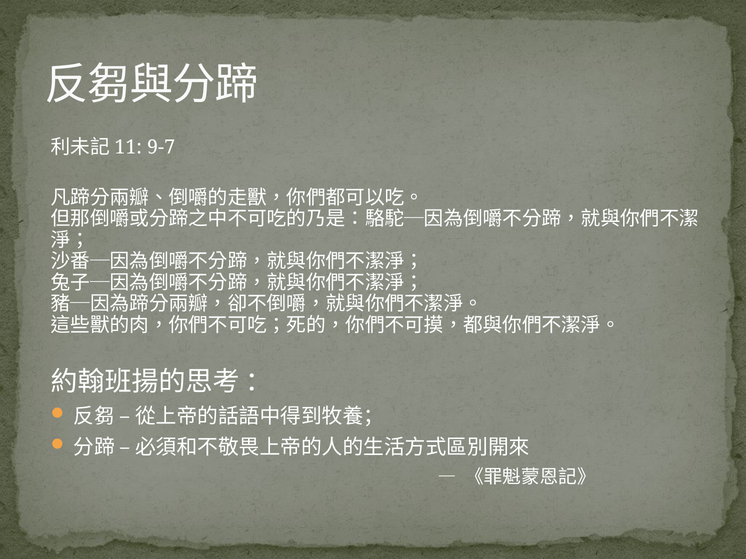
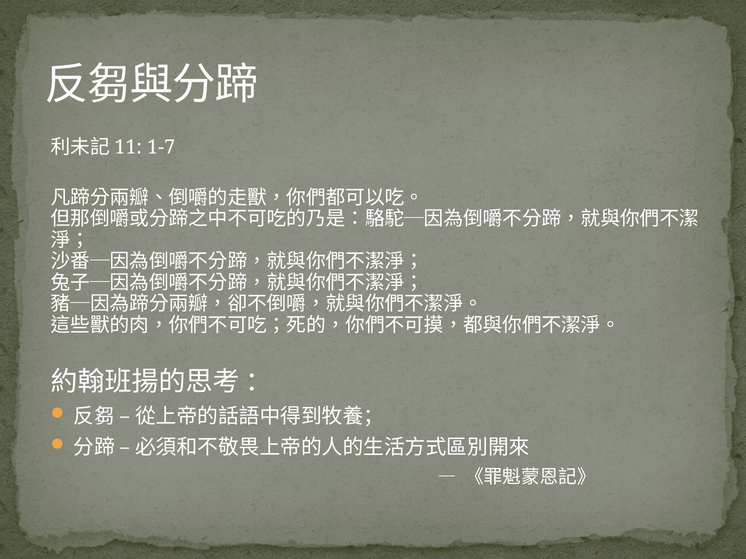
9-7: 9-7 -> 1-7
